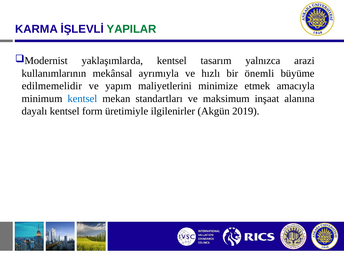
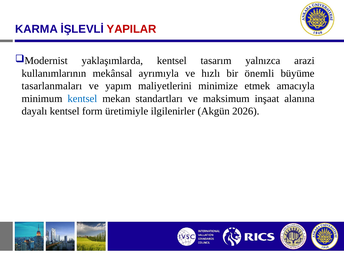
YAPILAR colour: green -> red
edilmemelidir: edilmemelidir -> tasarlanmaları
2019: 2019 -> 2026
